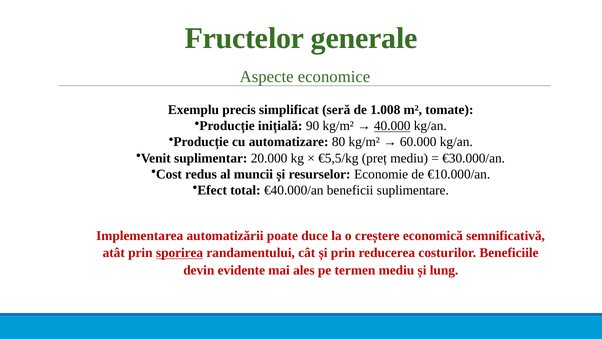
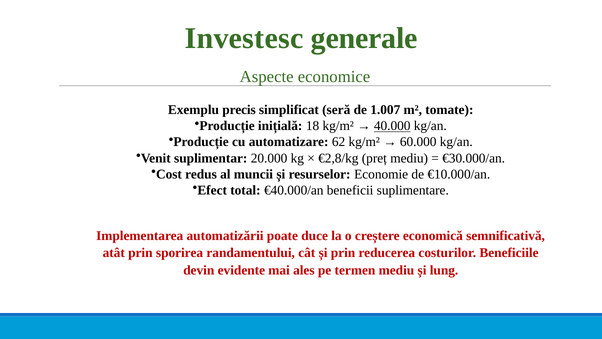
Fructelor: Fructelor -> Investesc
1.008: 1.008 -> 1.007
90: 90 -> 18
80: 80 -> 62
€5,5/kg: €5,5/kg -> €2,8/kg
sporirea underline: present -> none
